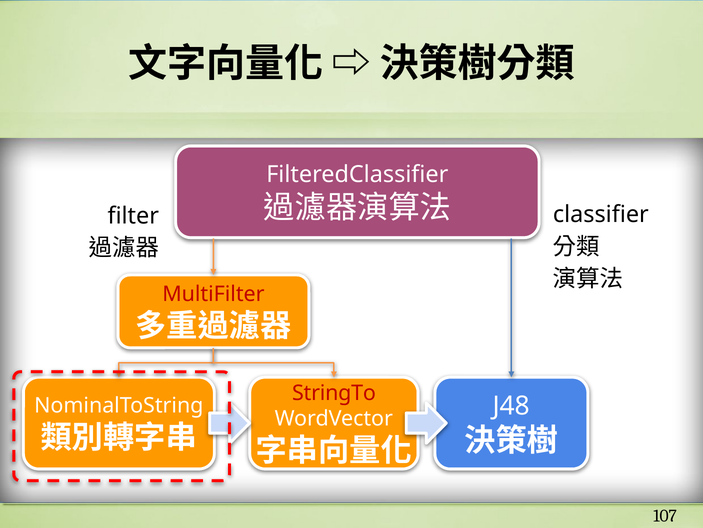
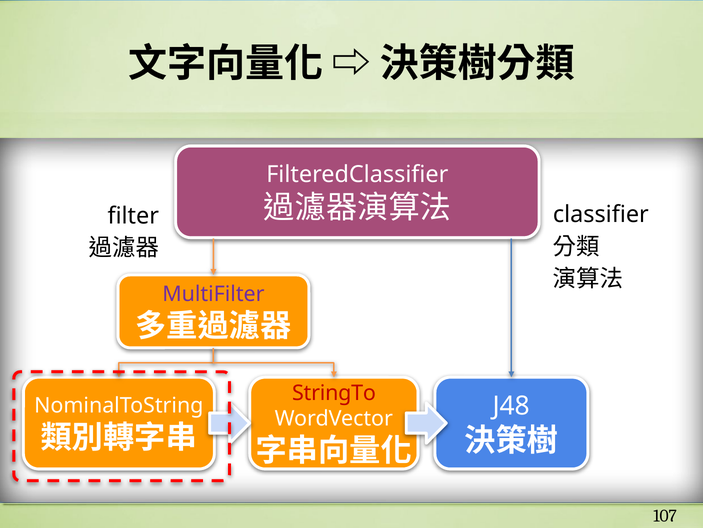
MultiFilter colour: red -> purple
